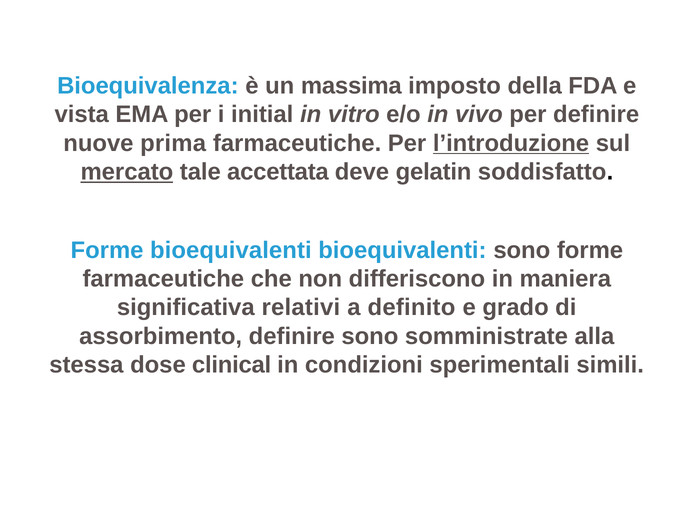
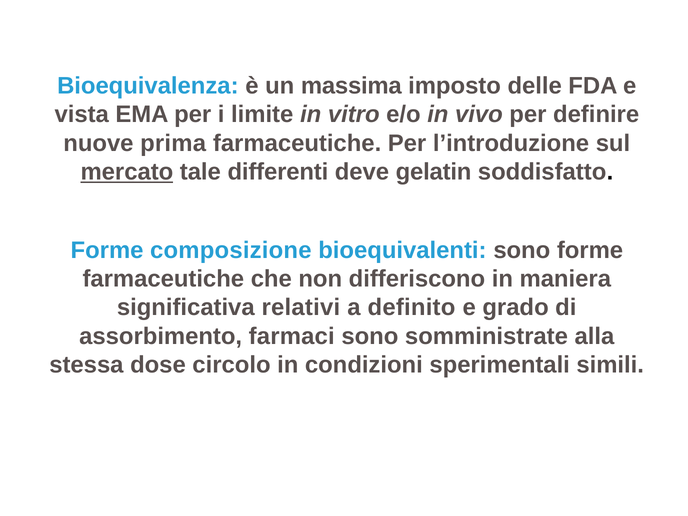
della: della -> delle
initial: initial -> limite
l’introduzione underline: present -> none
accettata: accettata -> differenti
Forme bioequivalenti: bioequivalenti -> composizione
assorbimento definire: definire -> farmaci
clinical: clinical -> circolo
